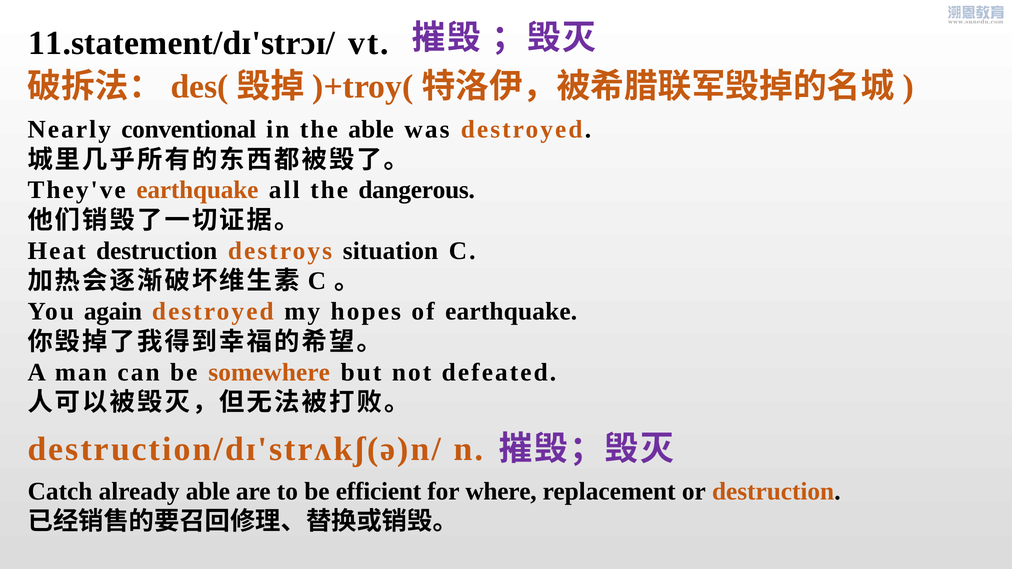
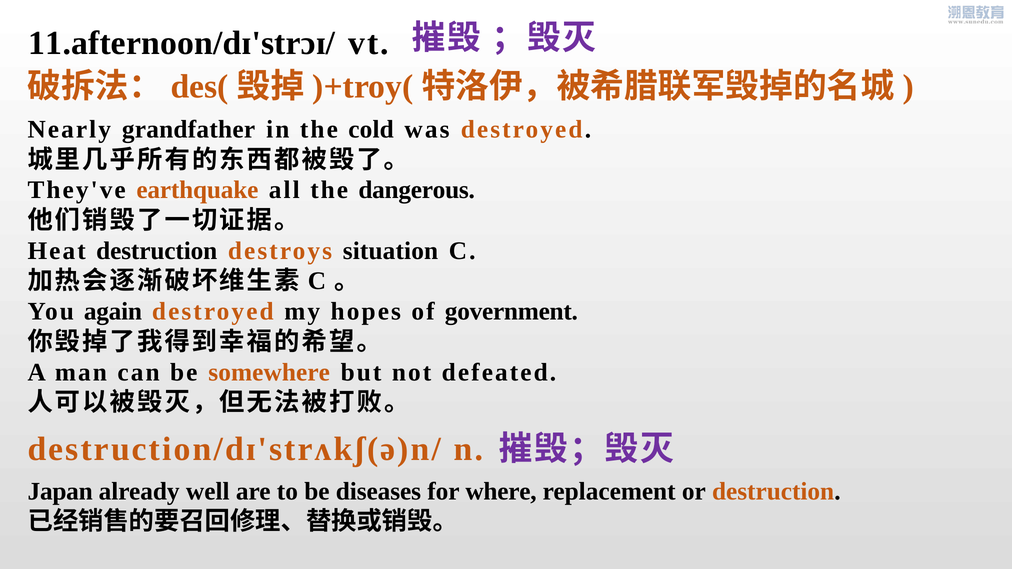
11.statement/dɪ'strɔɪ/: 11.statement/dɪ'strɔɪ/ -> 11.afternoon/dɪ'strɔɪ/
conventional: conventional -> grandfather
the able: able -> cold
of earthquake: earthquake -> government
Catch: Catch -> Japan
already able: able -> well
efficient: efficient -> diseases
